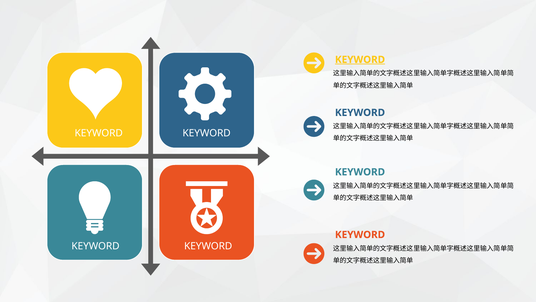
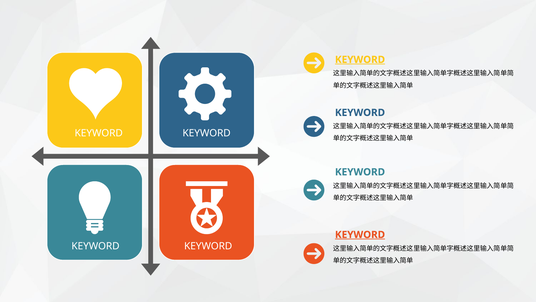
KEYWORD at (360, 234) underline: none -> present
